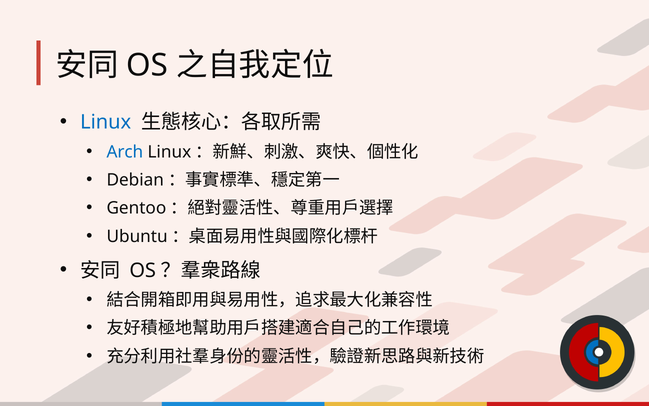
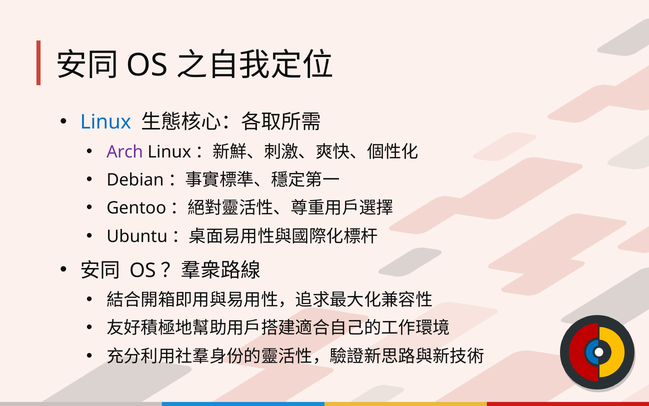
Arch colour: blue -> purple
